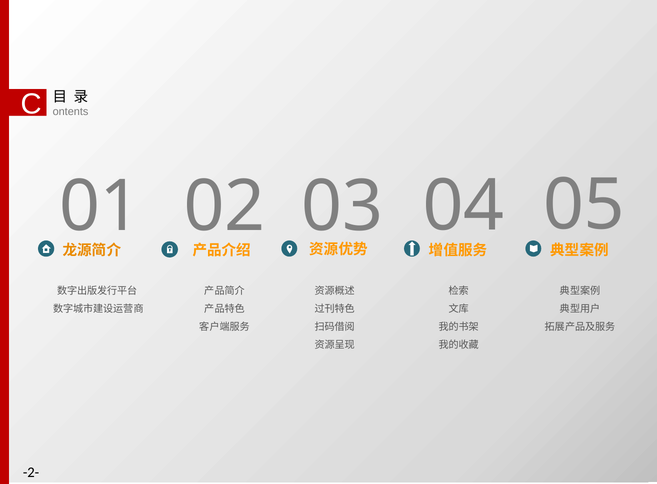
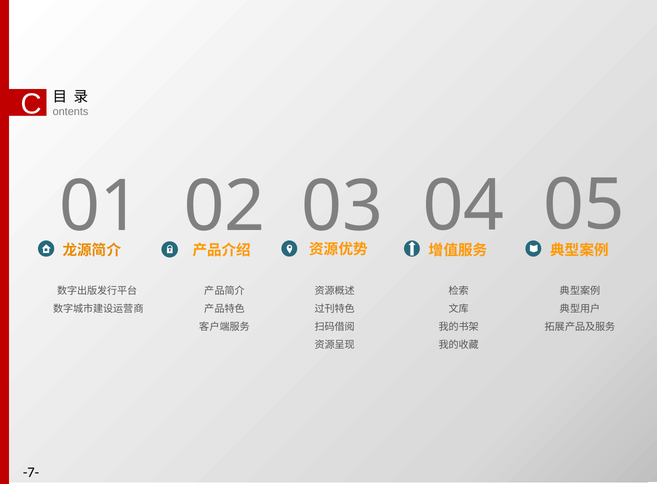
-2-: -2- -> -7-
